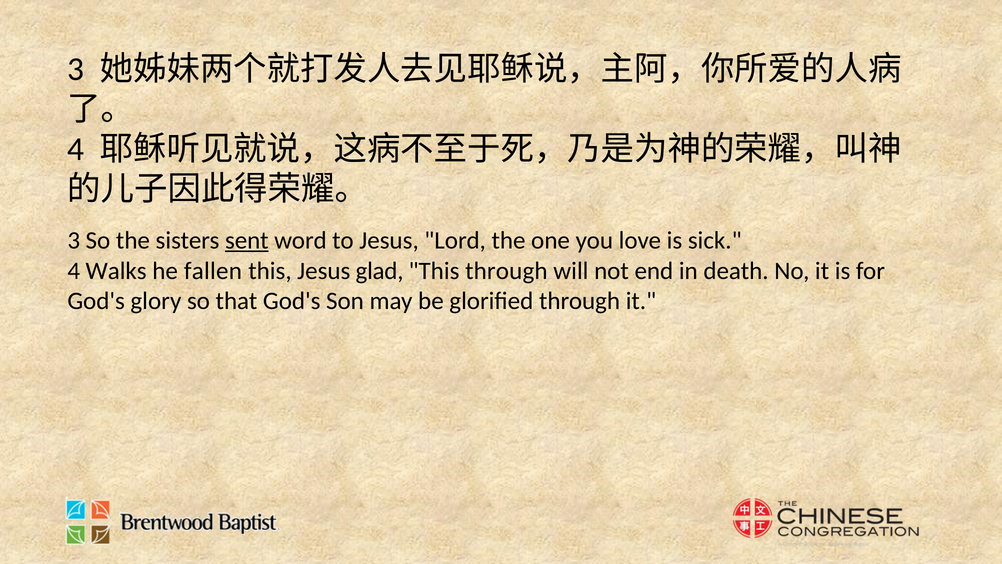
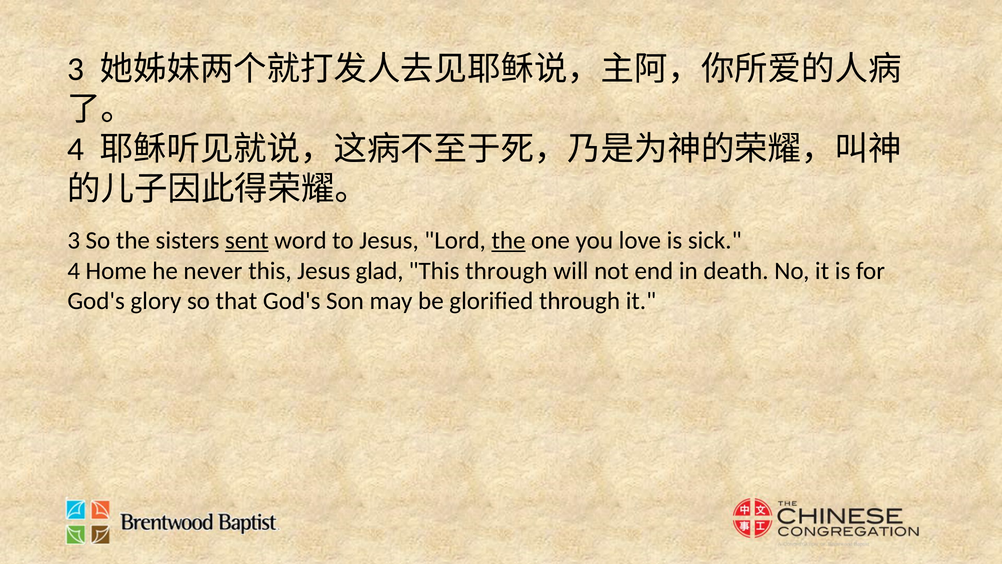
the at (509, 241) underline: none -> present
Walks: Walks -> Home
fallen: fallen -> never
